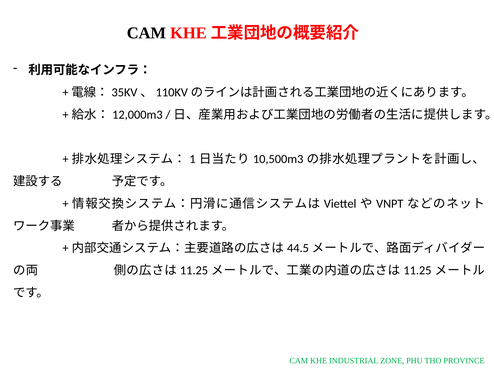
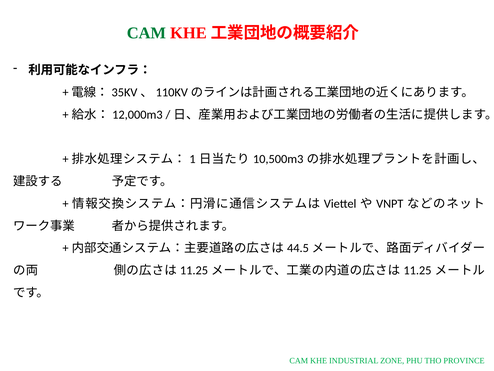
CAM at (146, 33) colour: black -> green
